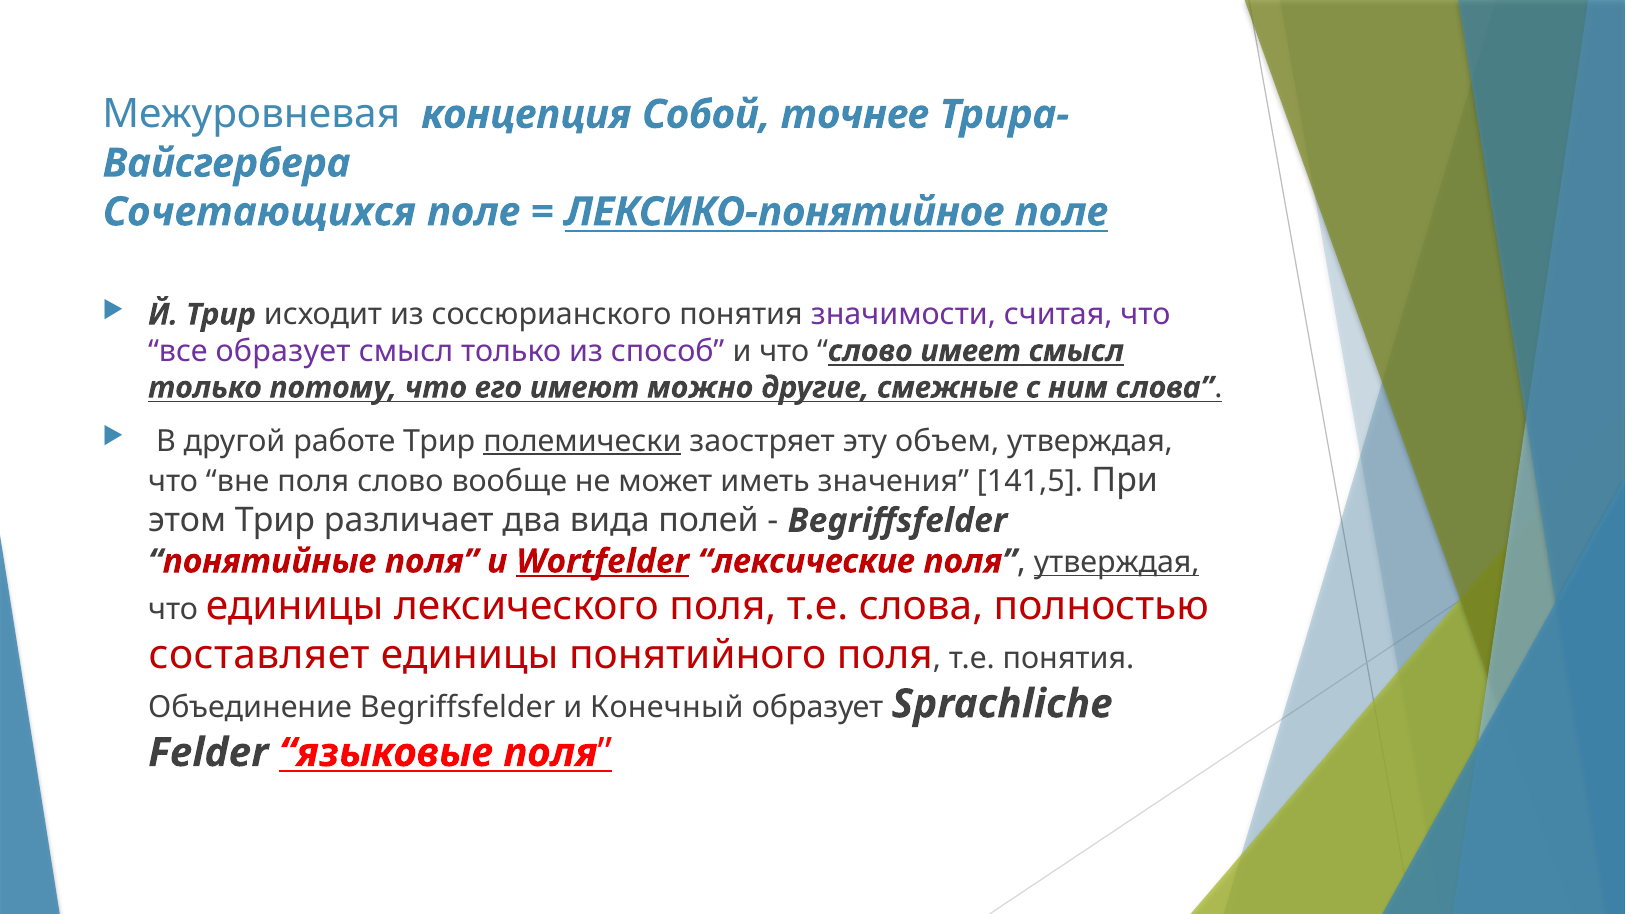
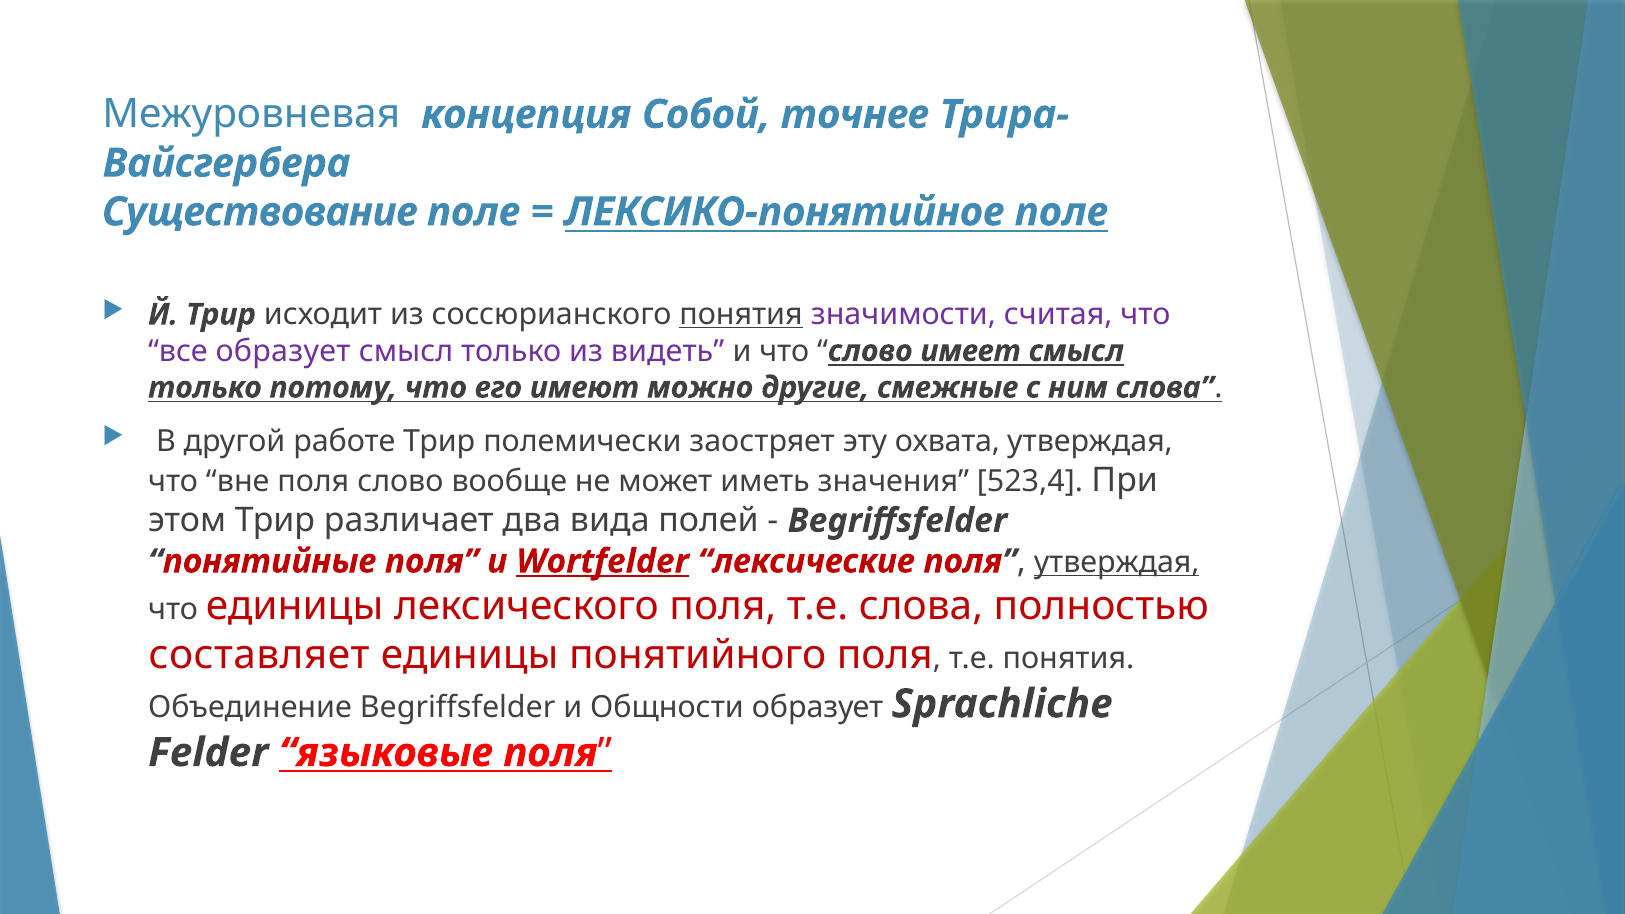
Сочетающихся: Сочетающихся -> Существование
понятия at (741, 314) underline: none -> present
способ: способ -> видеть
полемически underline: present -> none
объем: объем -> охвата
141,5: 141,5 -> 523,4
Конечный: Конечный -> Общности
